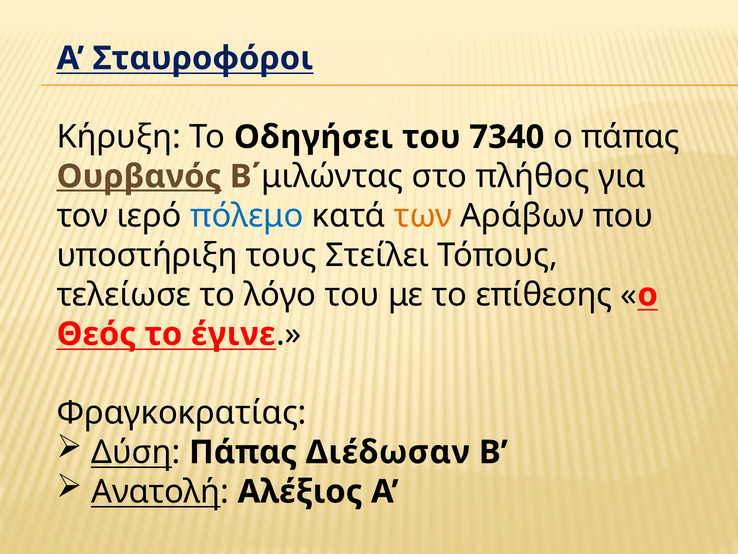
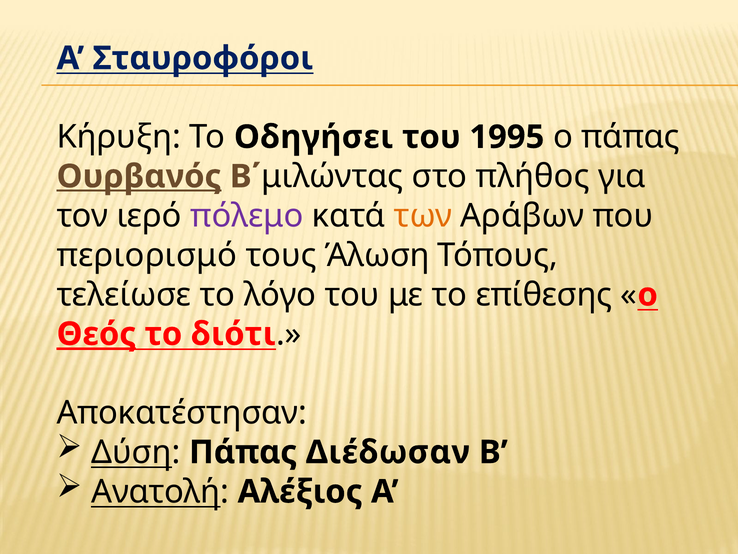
7340: 7340 -> 1995
πόλεμο colour: blue -> purple
υποστήριξη: υποστήριξη -> περιορισμό
Στείλει: Στείλει -> Άλωση
Θεός underline: none -> present
έγινε: έγινε -> διότι
Φραγκοκρατίας: Φραγκοκρατίας -> Αποκατέστησαν
